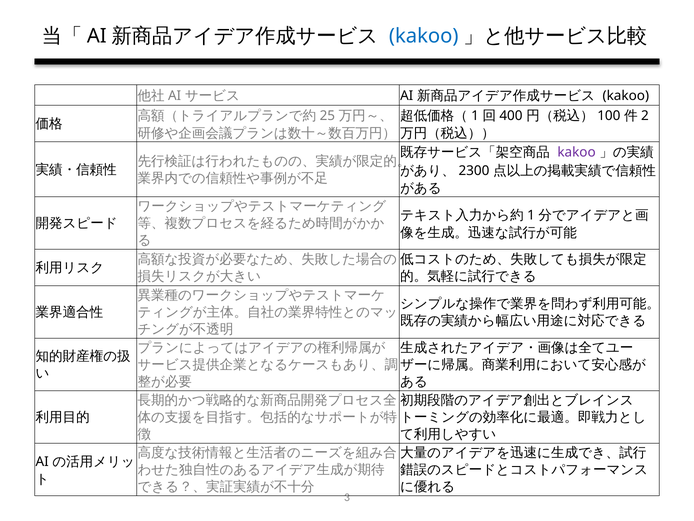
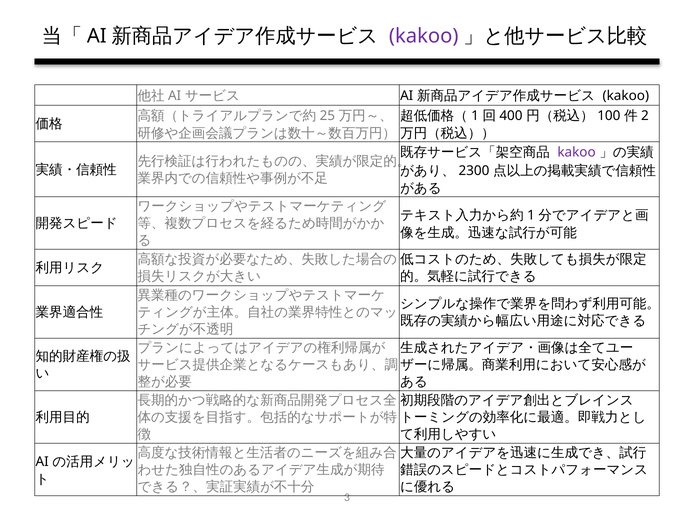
kakoo at (424, 36) colour: blue -> purple
